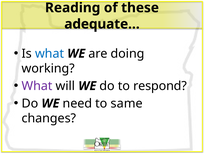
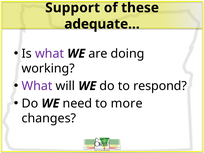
Reading: Reading -> Support
what at (50, 54) colour: blue -> purple
same: same -> more
